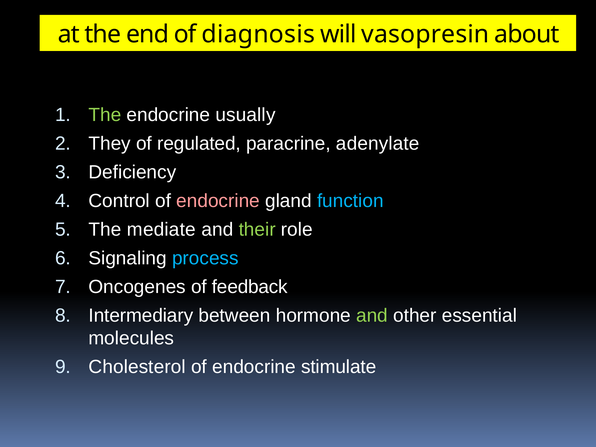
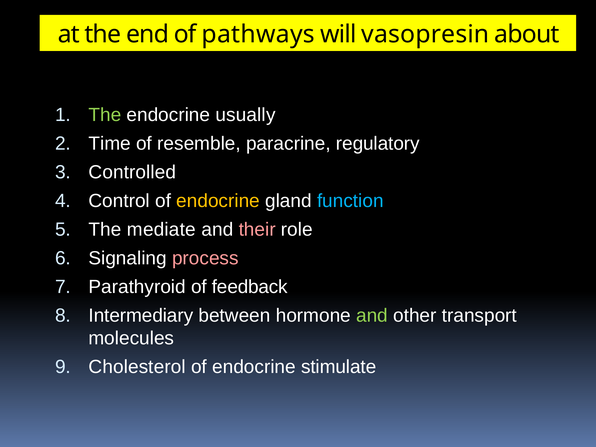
diagnosis: diagnosis -> pathways
They: They -> Time
regulated: regulated -> resemble
adenylate: adenylate -> regulatory
Deficiency: Deficiency -> Controlled
endocrine at (218, 201) colour: pink -> yellow
their colour: light green -> pink
process colour: light blue -> pink
Oncogenes: Oncogenes -> Parathyroid
essential: essential -> transport
